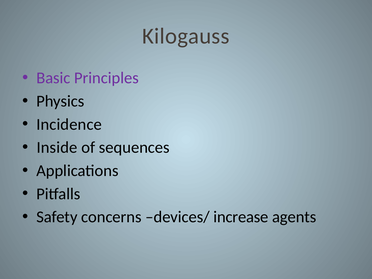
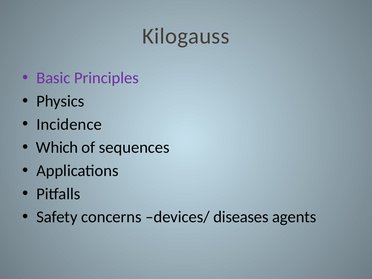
Inside: Inside -> Which
increase: increase -> diseases
